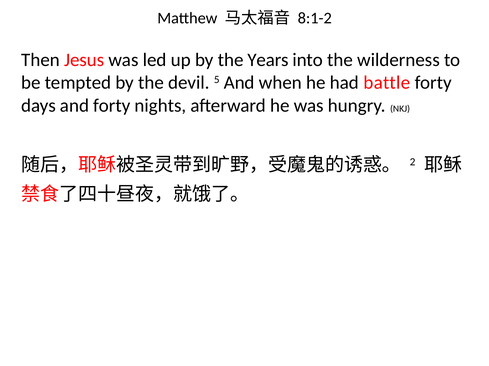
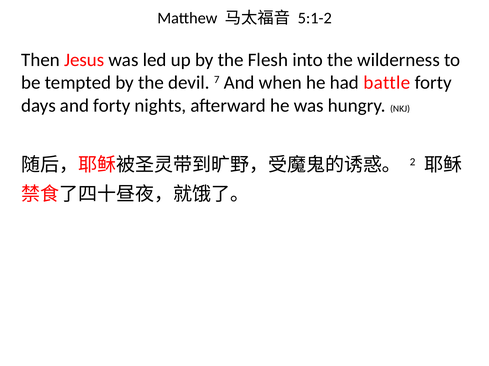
8:1-2: 8:1-2 -> 5:1-2
Years: Years -> Flesh
5: 5 -> 7
